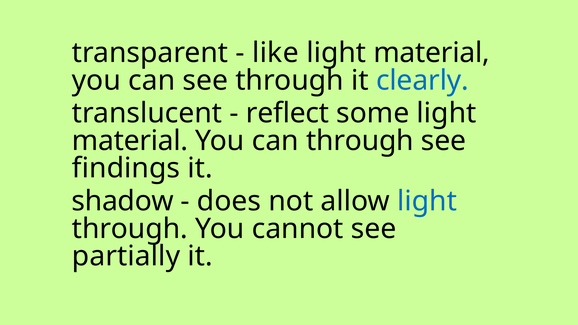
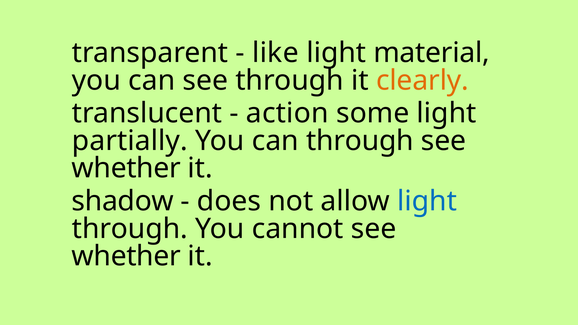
clearly colour: blue -> orange
reflect: reflect -> action
material at (130, 141): material -> partially
findings at (126, 168): findings -> whether
partially at (126, 256): partially -> whether
